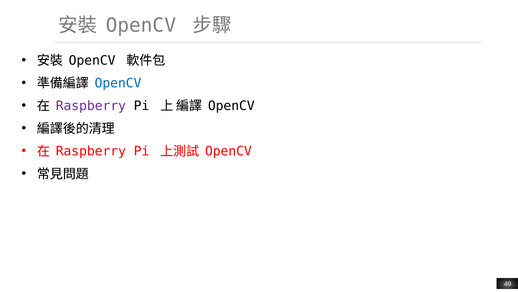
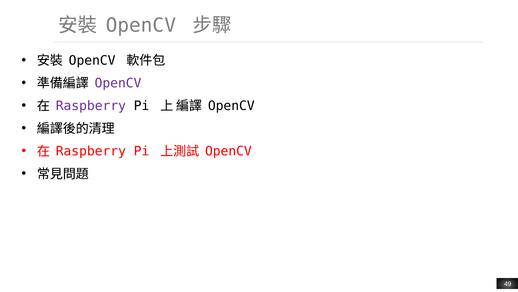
OpenCV at (118, 83) colour: blue -> purple
